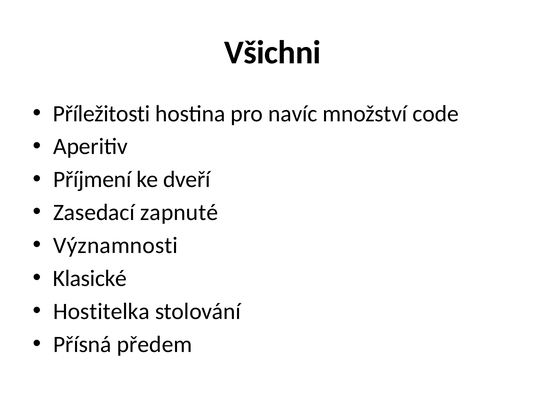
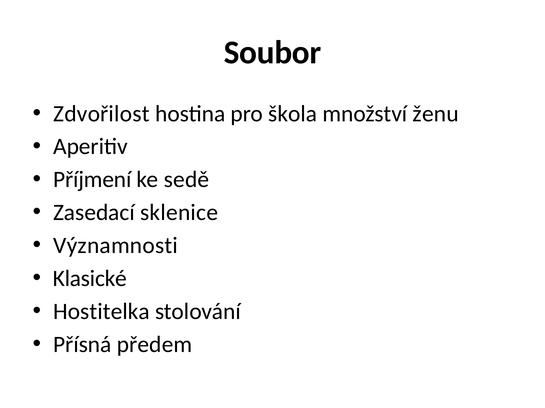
Všichni: Všichni -> Soubor
Příležitosti: Příležitosti -> Zdvořilost
navíc: navíc -> škola
code: code -> ženu
dveří: dveří -> sedě
zapnuté: zapnuté -> sklenice
